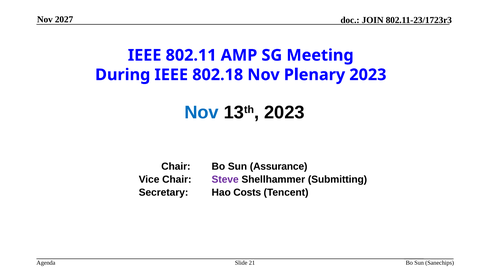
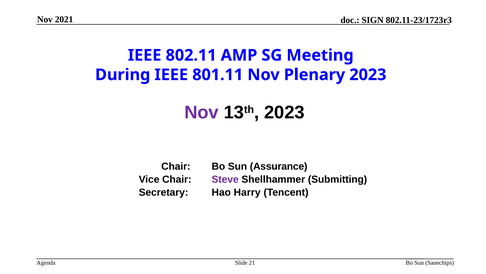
2027: 2027 -> 2021
JOIN: JOIN -> SIGN
802.18: 802.18 -> 801.11
Nov at (202, 112) colour: blue -> purple
Costs: Costs -> Harry
